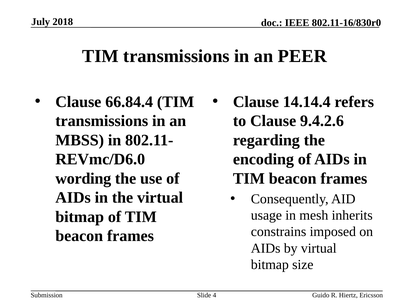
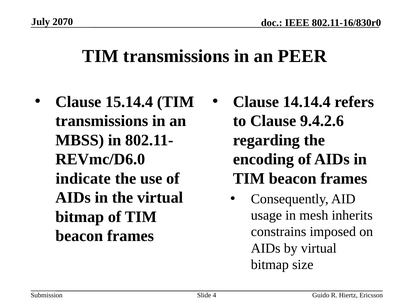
2018: 2018 -> 2070
66.84.4: 66.84.4 -> 15.14.4
wording: wording -> indicate
